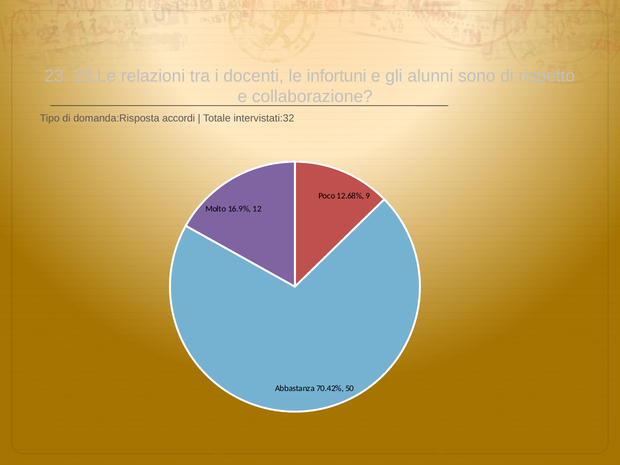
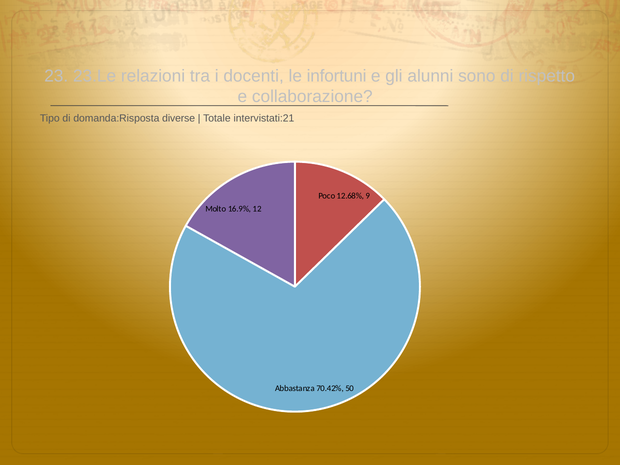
accordi: accordi -> diverse
intervistati:32: intervistati:32 -> intervistati:21
